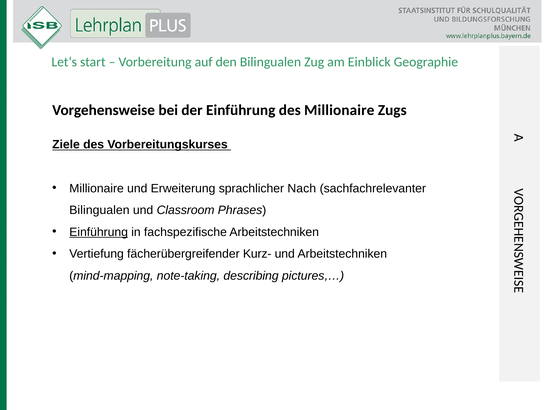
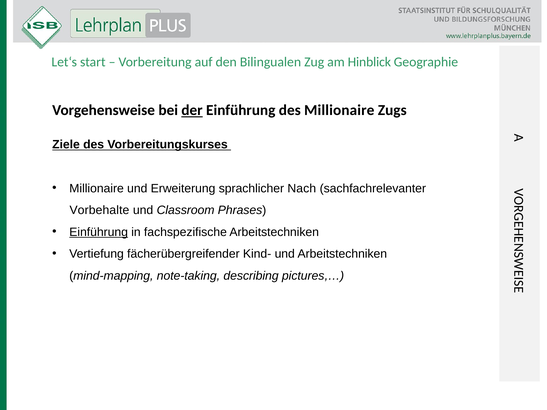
Einblick: Einblick -> Hinblick
der underline: none -> present
Bilingualen at (99, 210): Bilingualen -> Vorbehalte
Kurz-: Kurz- -> Kind-
